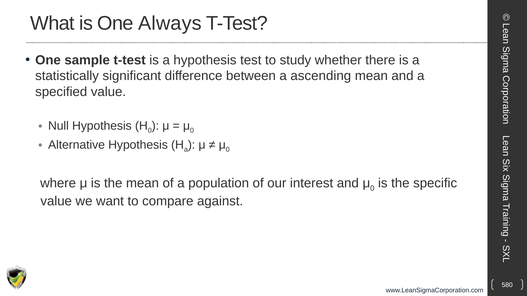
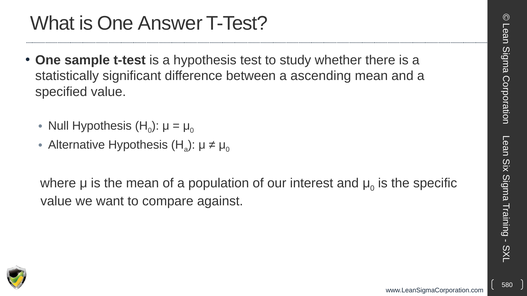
Always: Always -> Answer
